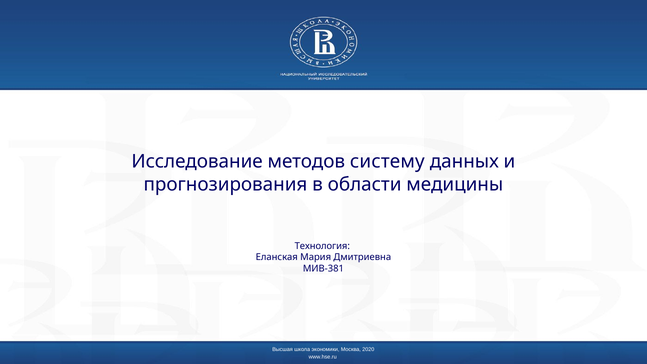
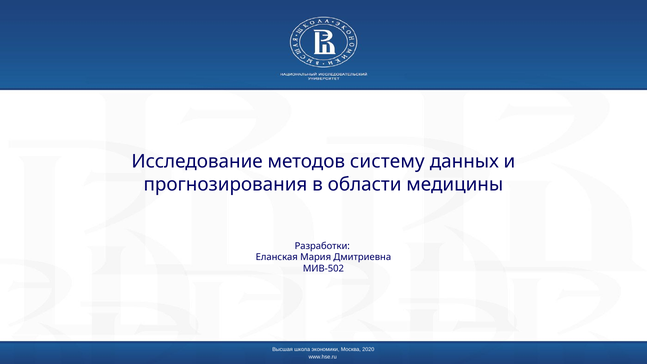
Технология: Технология -> Разработки
МИВ-381: МИВ-381 -> МИВ-502
